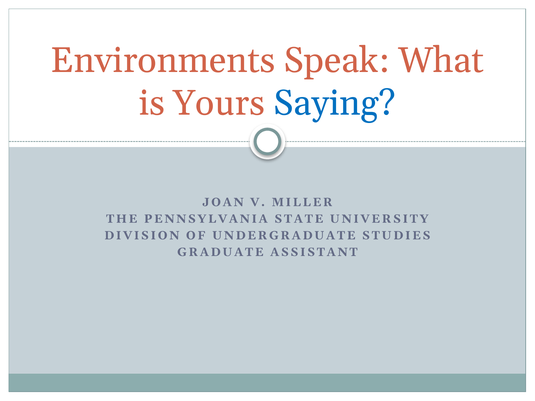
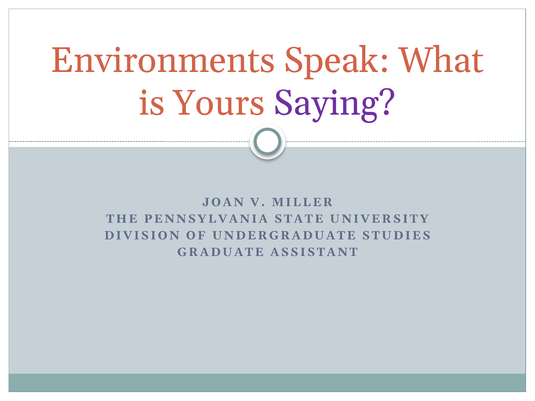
Saying colour: blue -> purple
